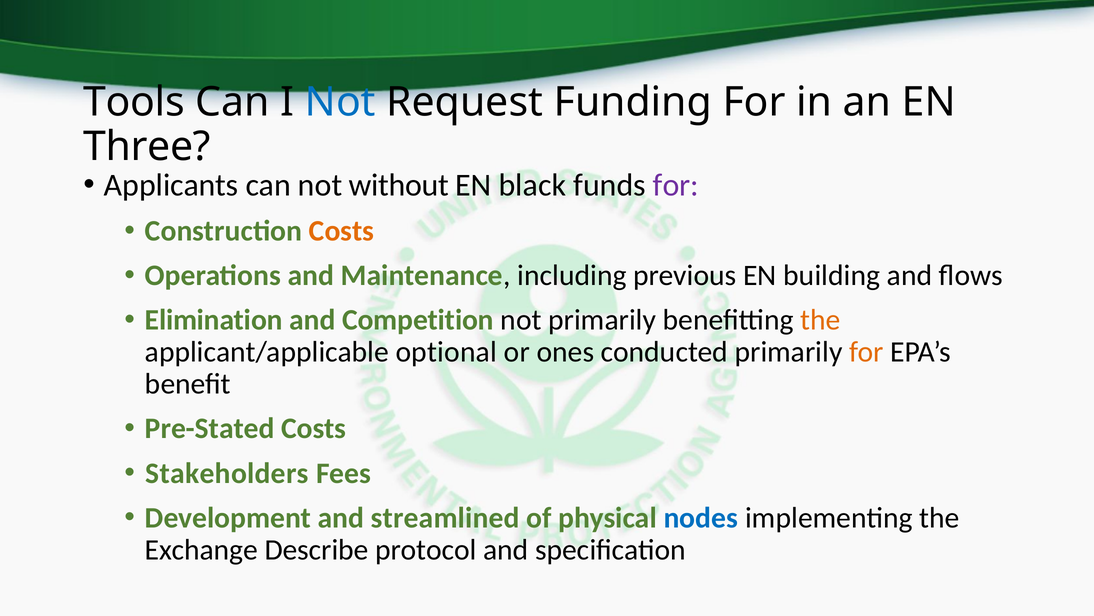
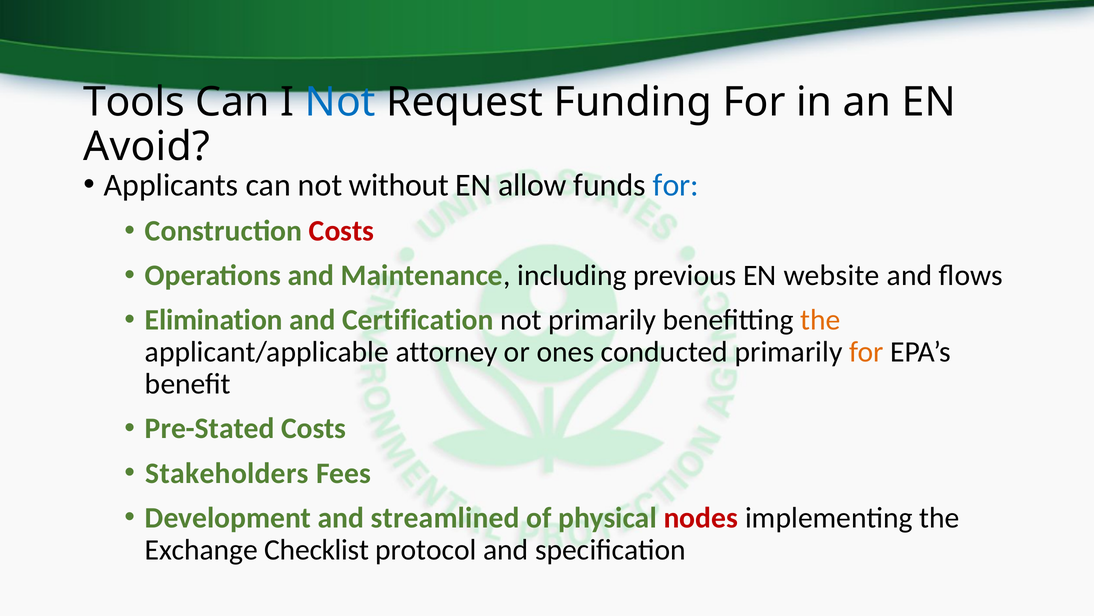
Three: Three -> Avoid
black: black -> allow
for at (676, 185) colour: purple -> blue
Costs at (342, 231) colour: orange -> red
building: building -> website
Competition: Competition -> Certification
optional: optional -> attorney
nodes colour: blue -> red
Describe: Describe -> Checklist
